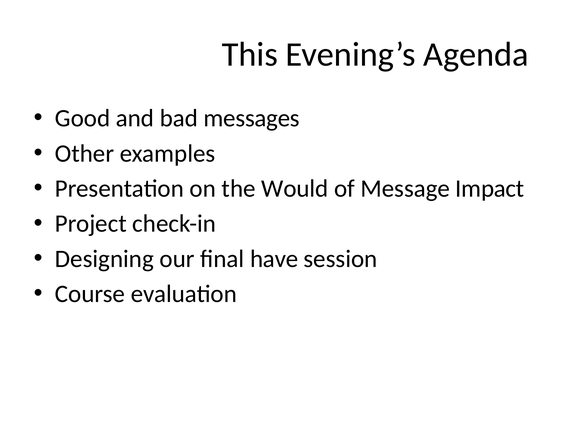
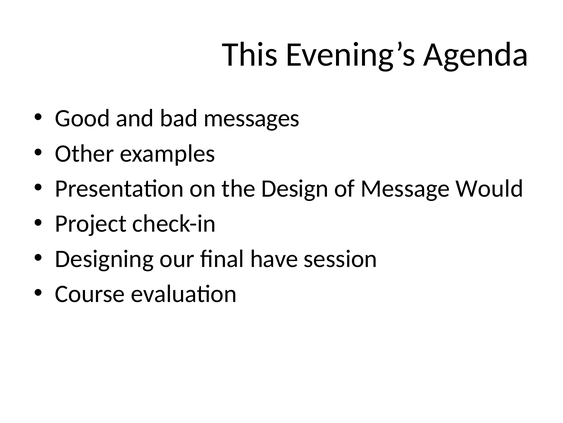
Would: Would -> Design
Impact: Impact -> Would
